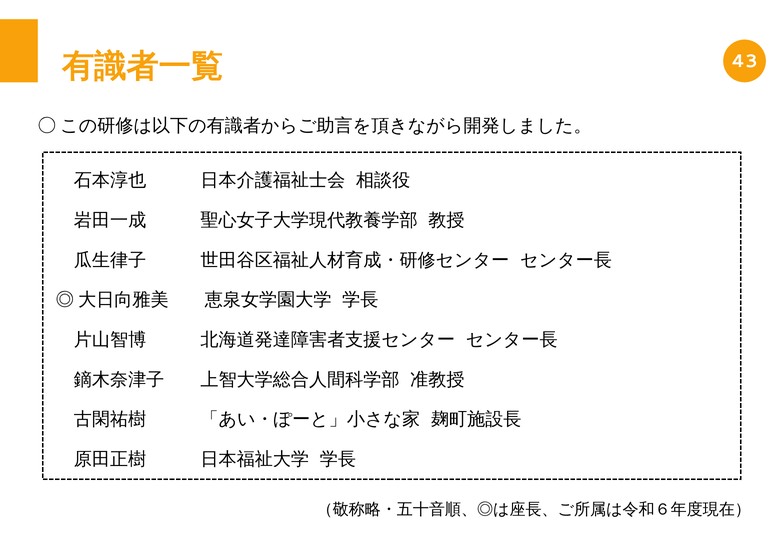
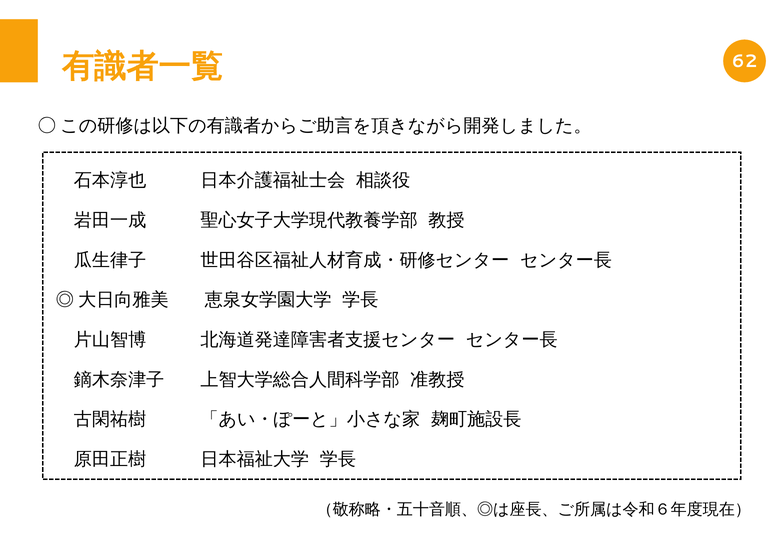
43: 43 -> 62
